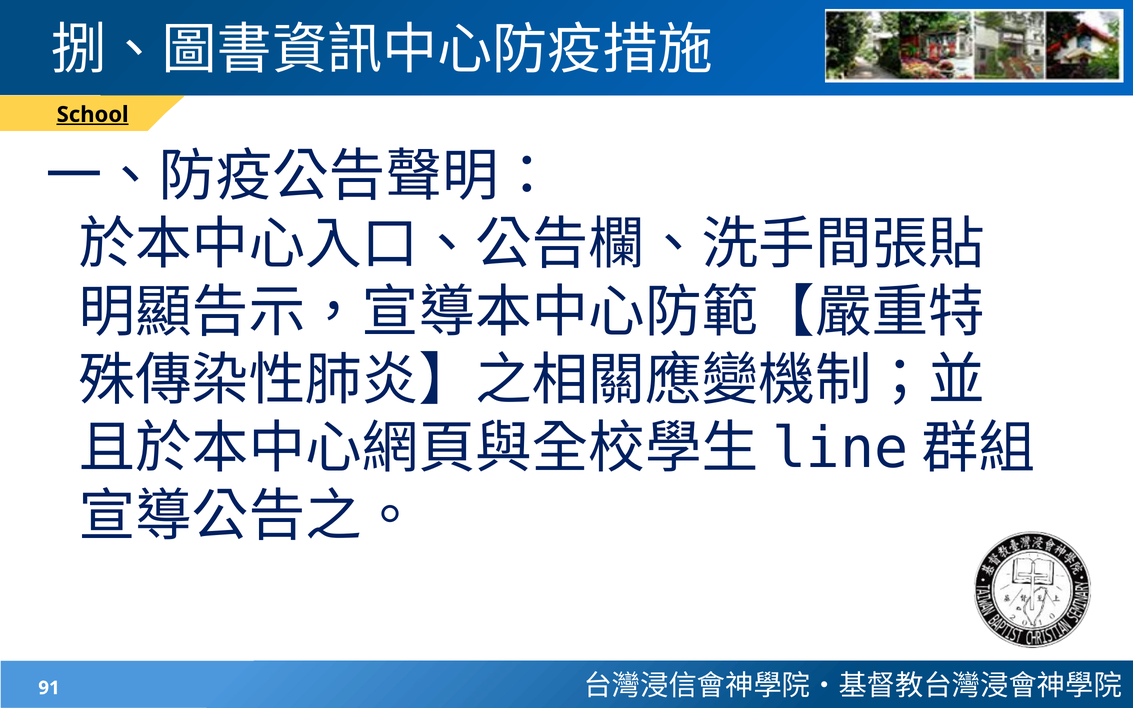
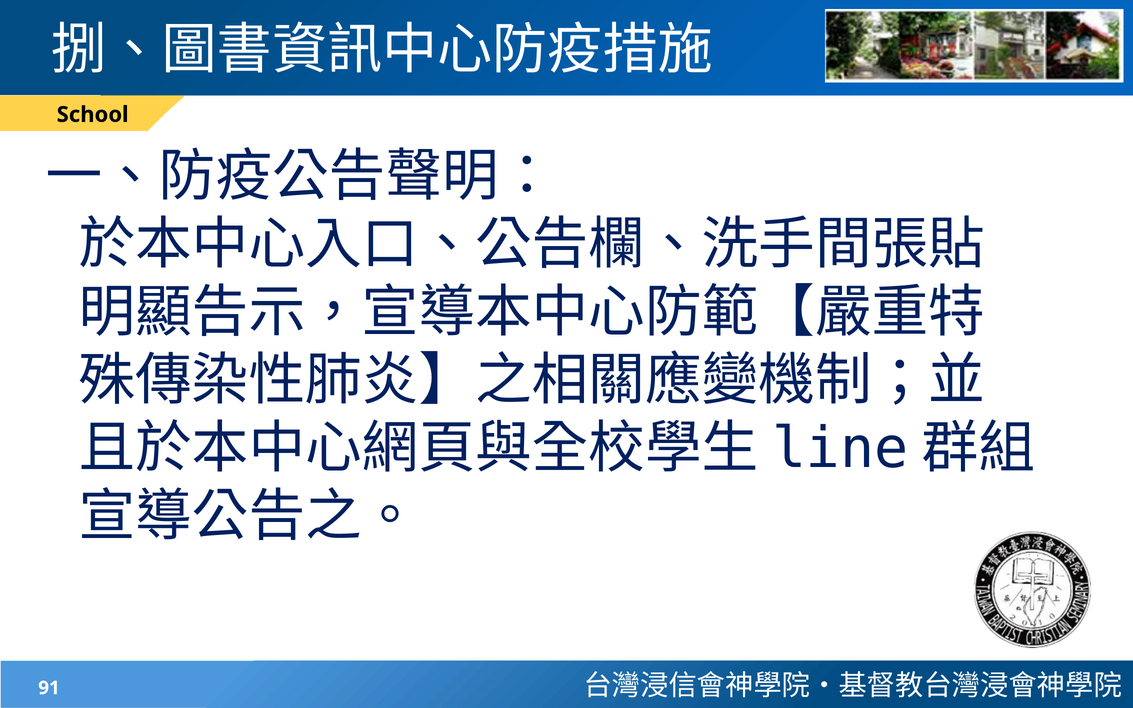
School underline: present -> none
